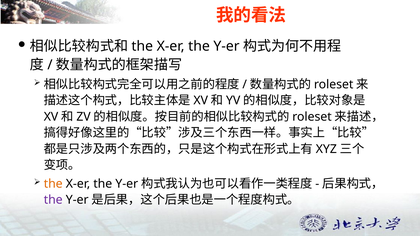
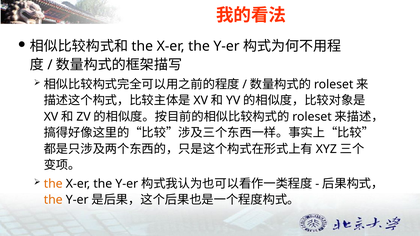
the at (53, 200) colour: purple -> orange
